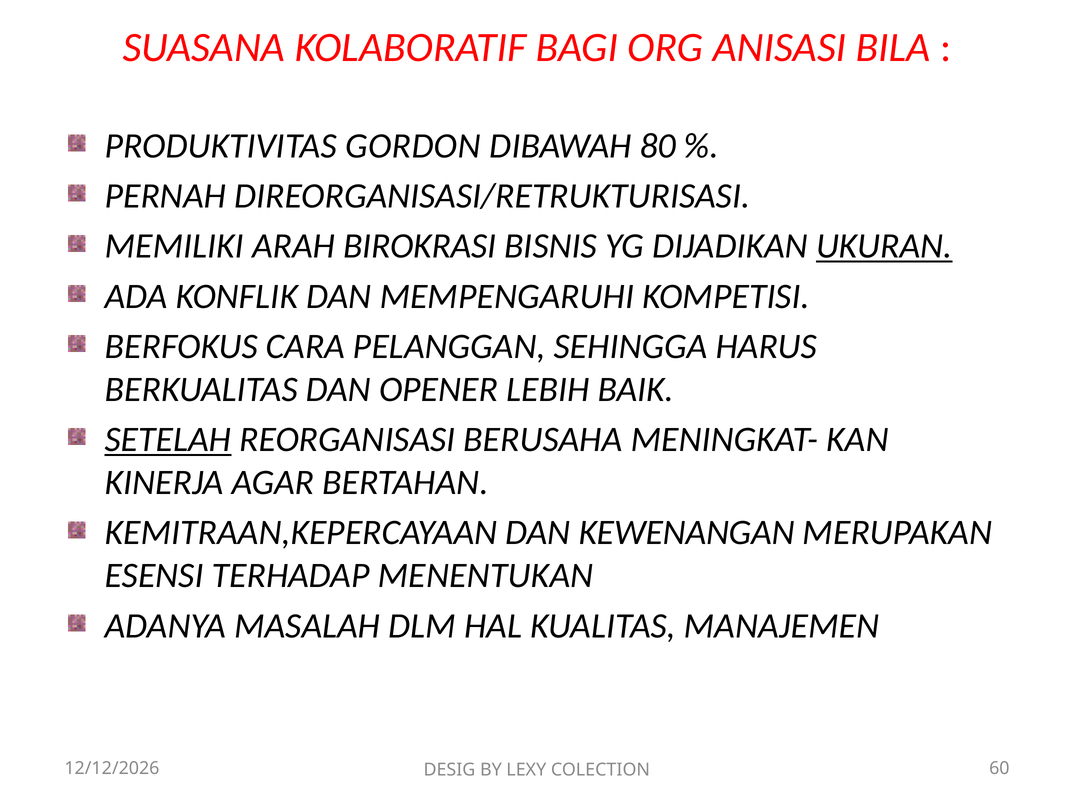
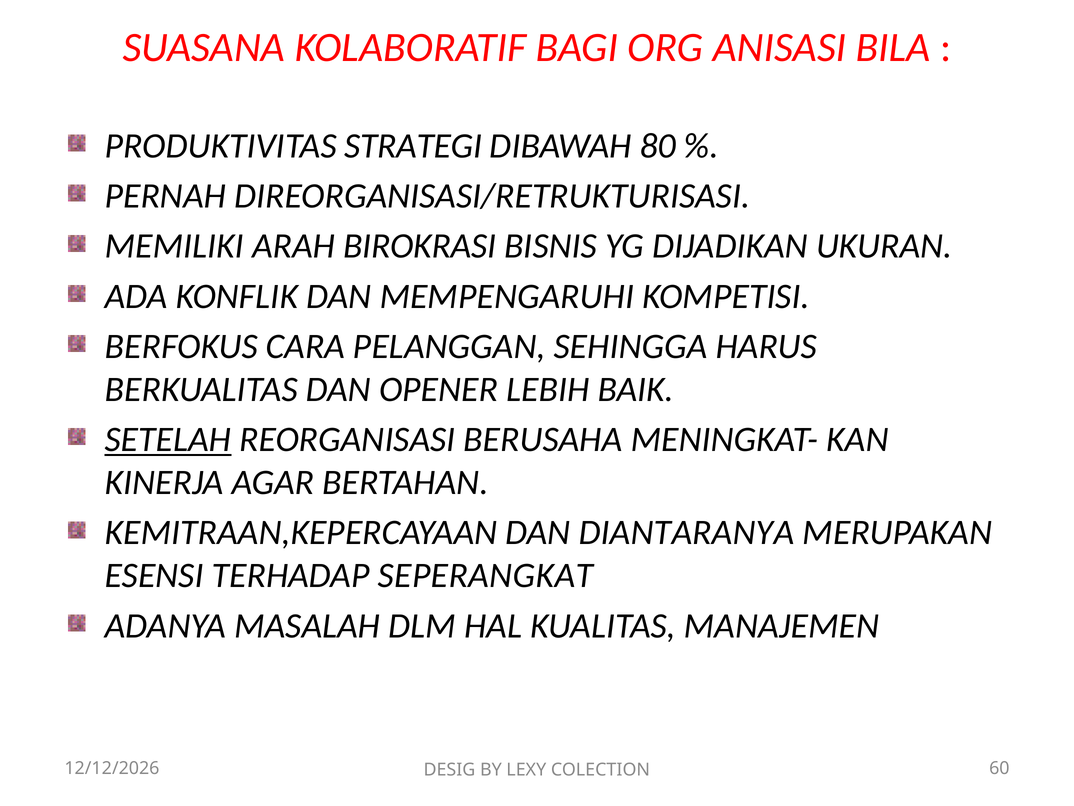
GORDON: GORDON -> STRATEGI
UKURAN underline: present -> none
KEWENANGAN: KEWENANGAN -> DIANTARANYA
MENENTUKAN: MENENTUKAN -> SEPERANGKAT
